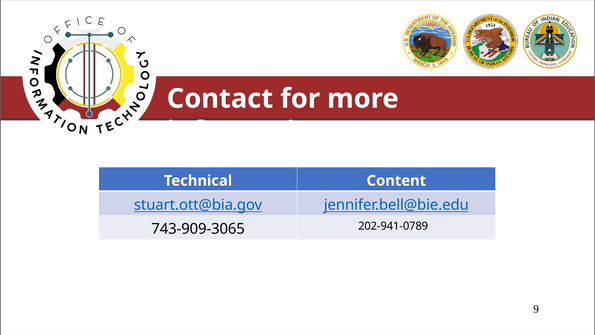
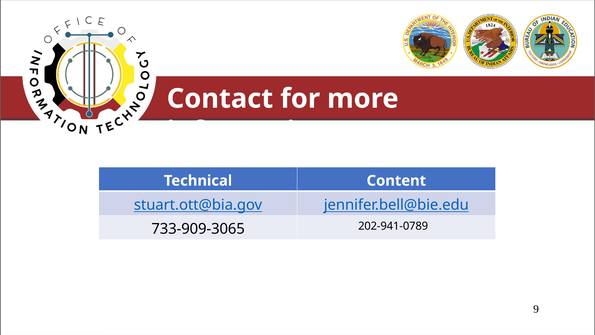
743-909-3065: 743-909-3065 -> 733-909-3065
